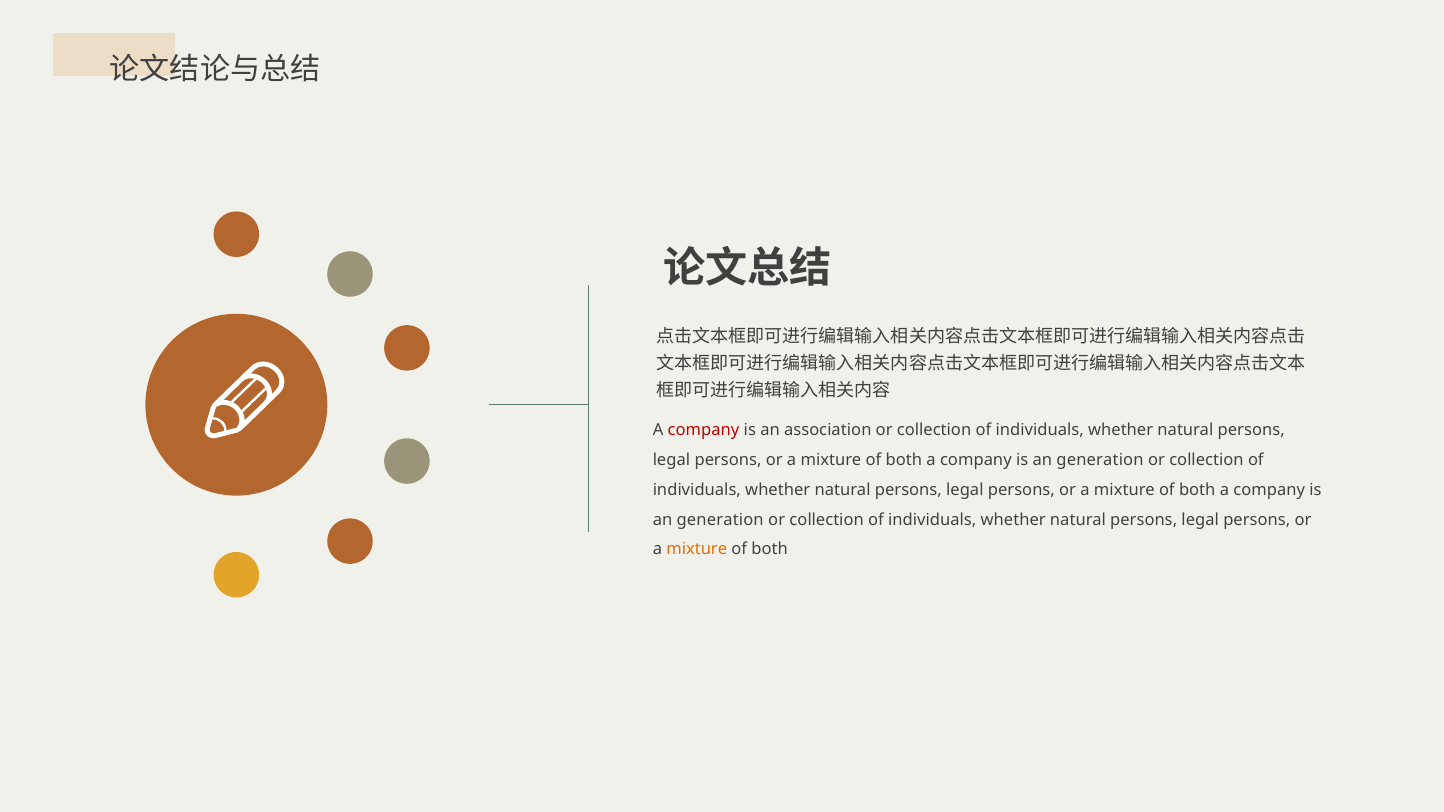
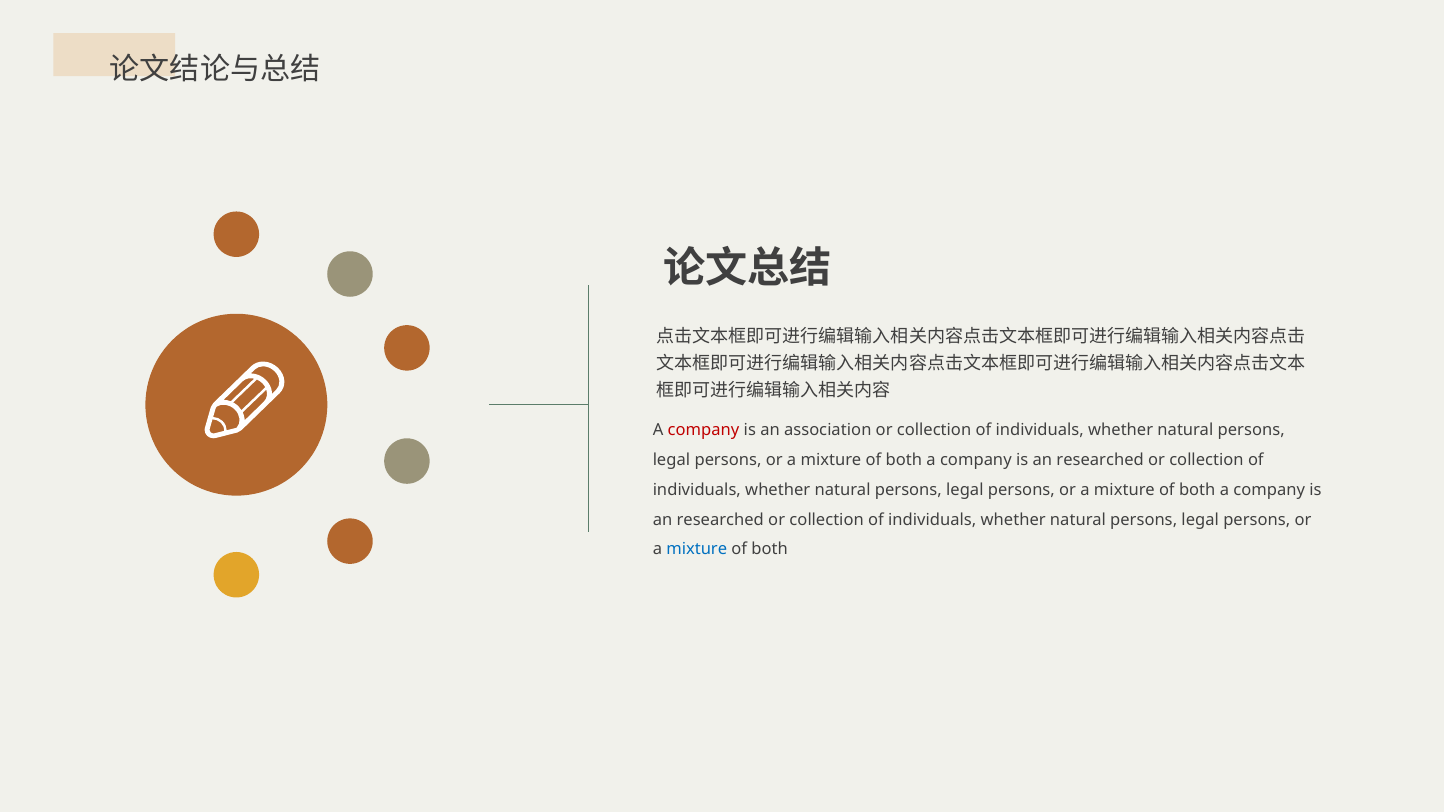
generation at (1100, 460): generation -> researched
generation at (720, 520): generation -> researched
mixture at (697, 550) colour: orange -> blue
